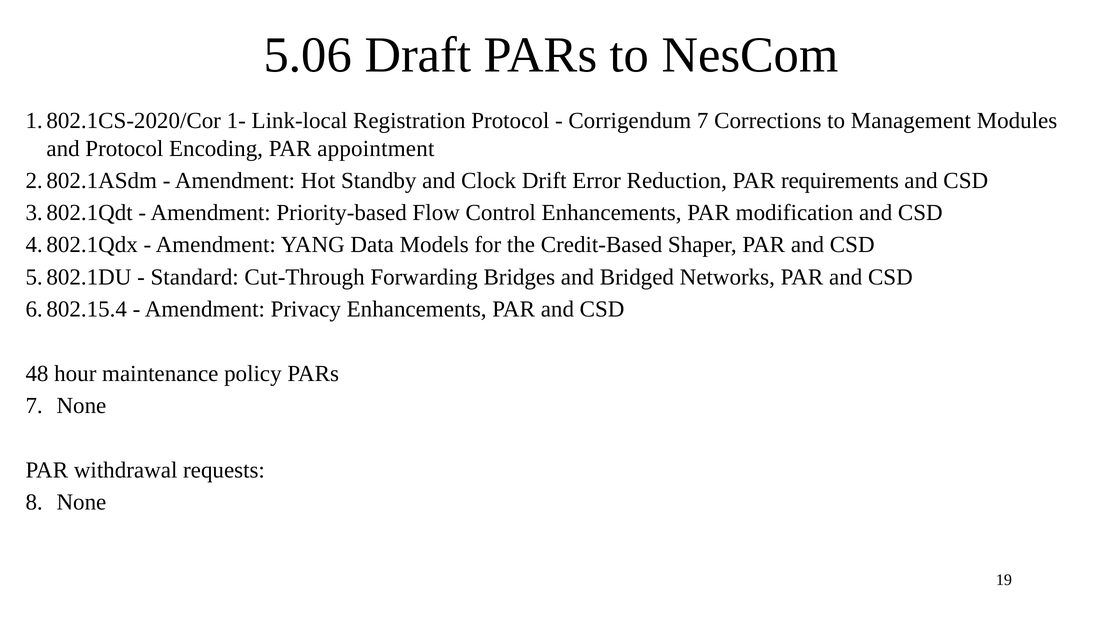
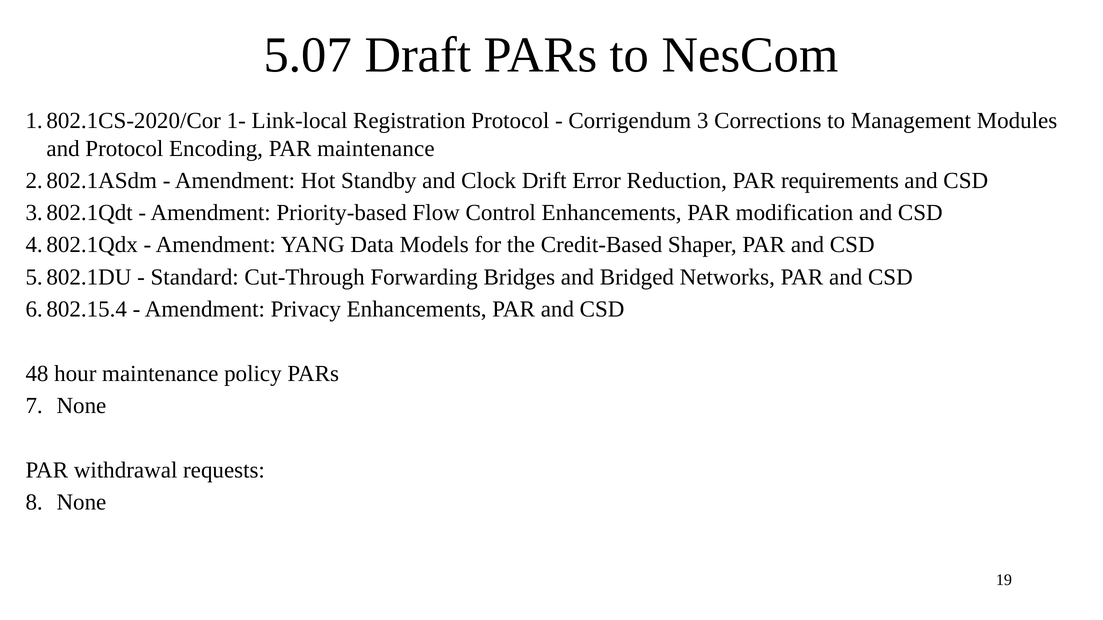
5.06: 5.06 -> 5.07
Corrigendum 7: 7 -> 3
PAR appointment: appointment -> maintenance
